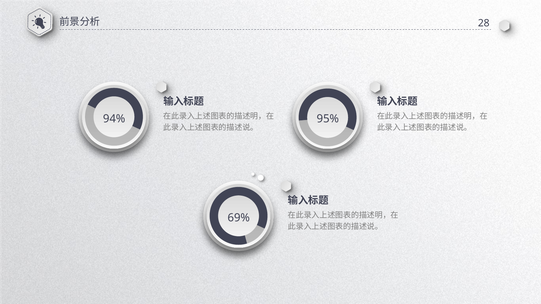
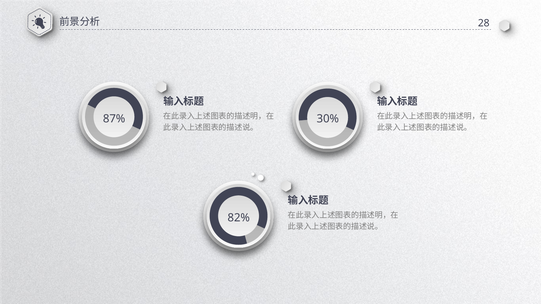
94%: 94% -> 87%
95%: 95% -> 30%
69%: 69% -> 82%
